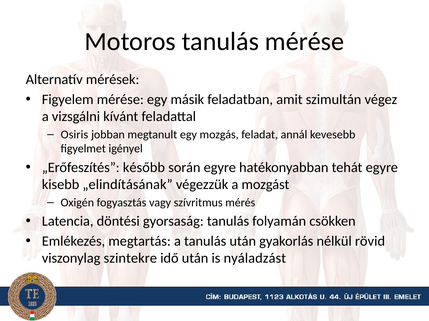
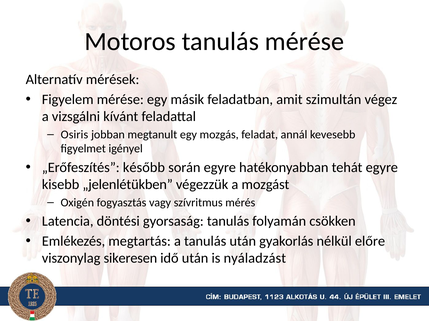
„elindításának: „elindításának -> „jelenlétükben
rövid: rövid -> előre
szintekre: szintekre -> sikeresen
